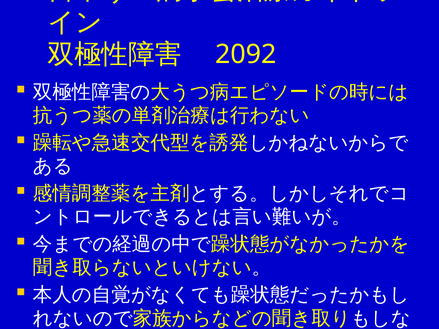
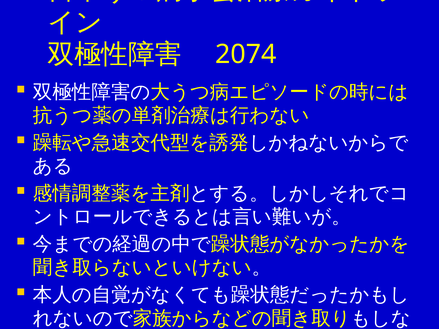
2092: 2092 -> 2074
